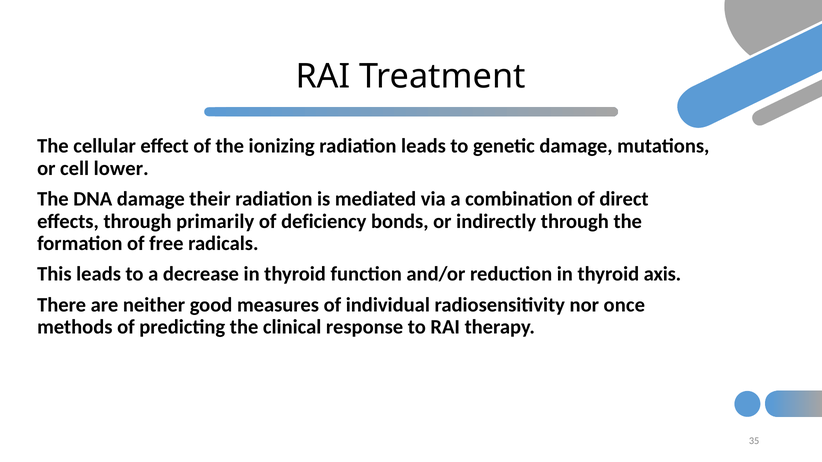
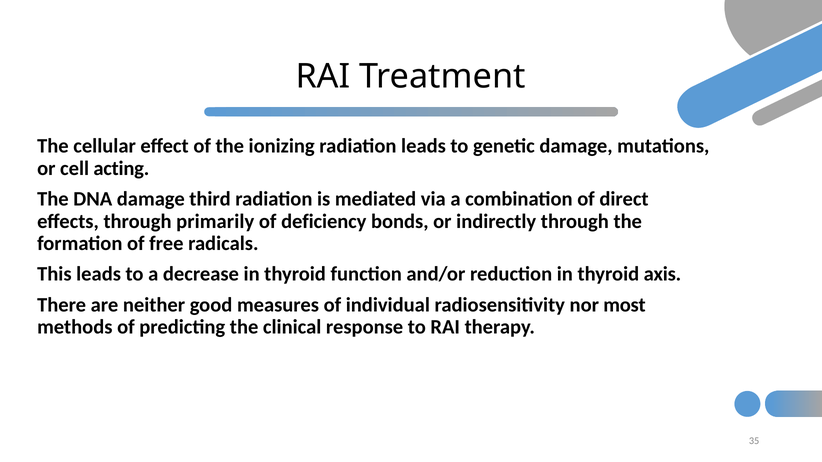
lower: lower -> acting
their: their -> third
once: once -> most
